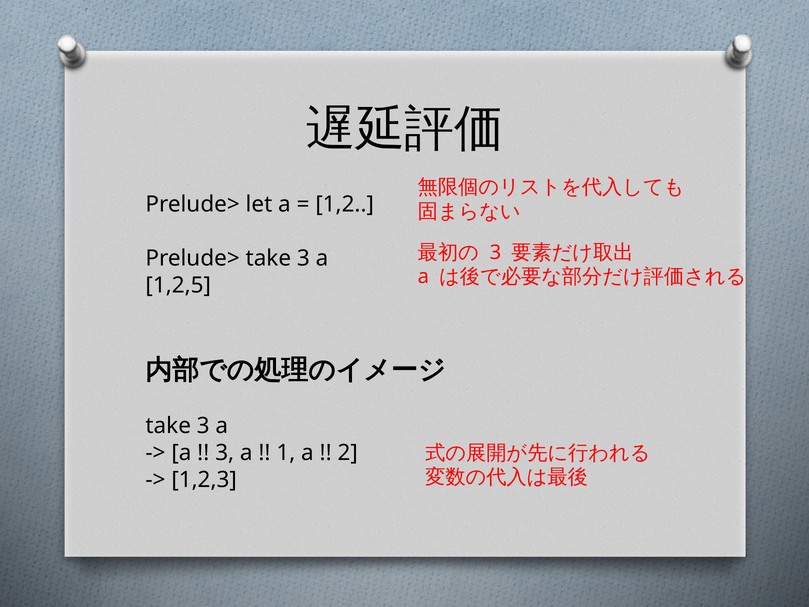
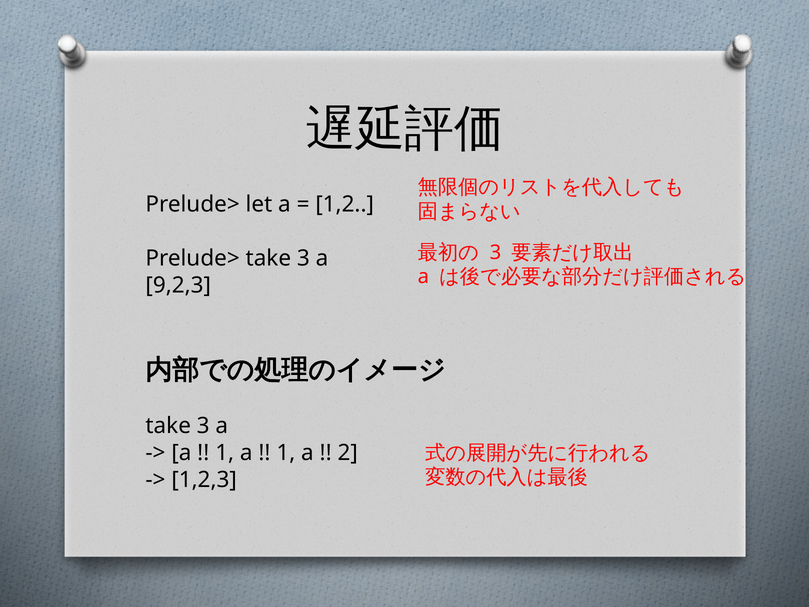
1,2,5: 1,2,5 -> 9,2,3
3 at (225, 453): 3 -> 1
